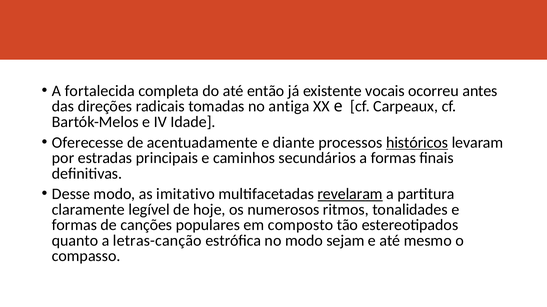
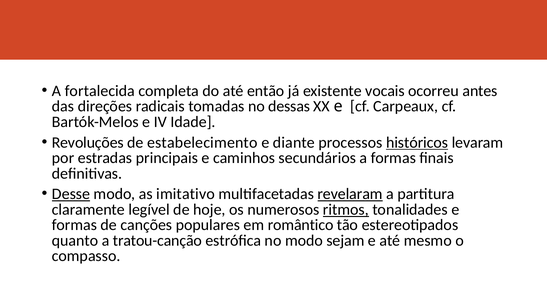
antiga: antiga -> dessas
Oferecesse: Oferecesse -> Revoluções
acentuadamente: acentuadamente -> estabelecimento
Desse underline: none -> present
ritmos underline: none -> present
composto: composto -> romântico
letras-canção: letras-canção -> tratou-canção
